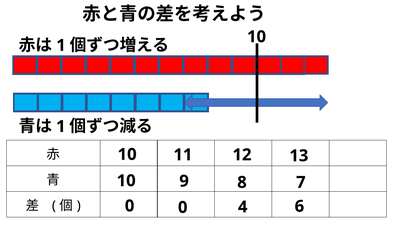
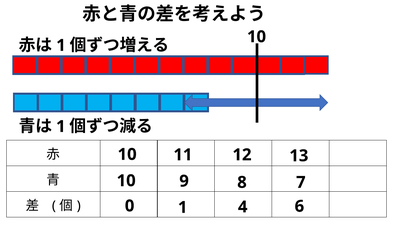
0 0: 0 -> 1
